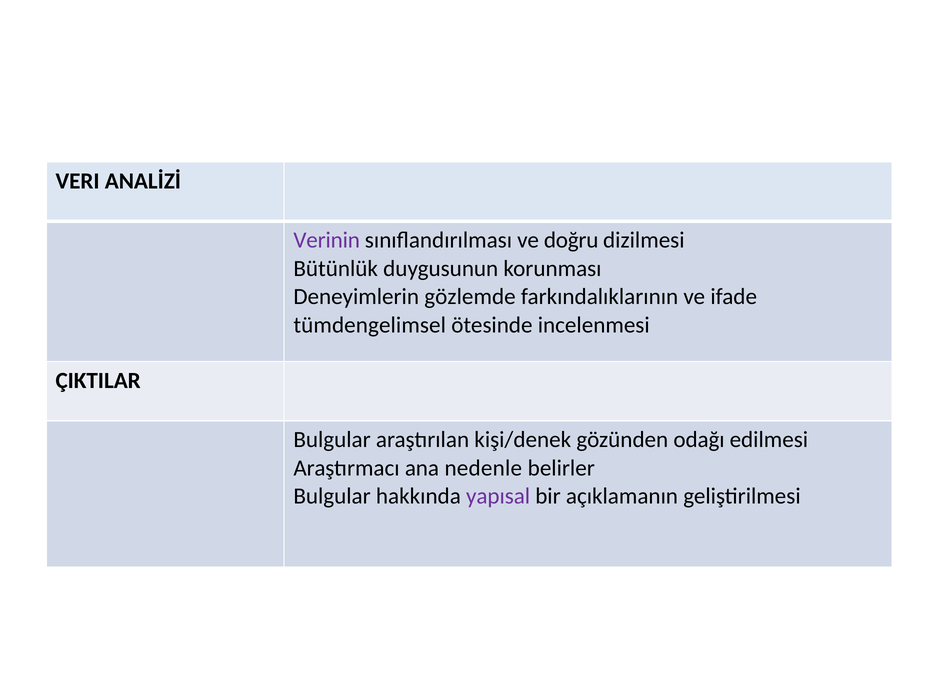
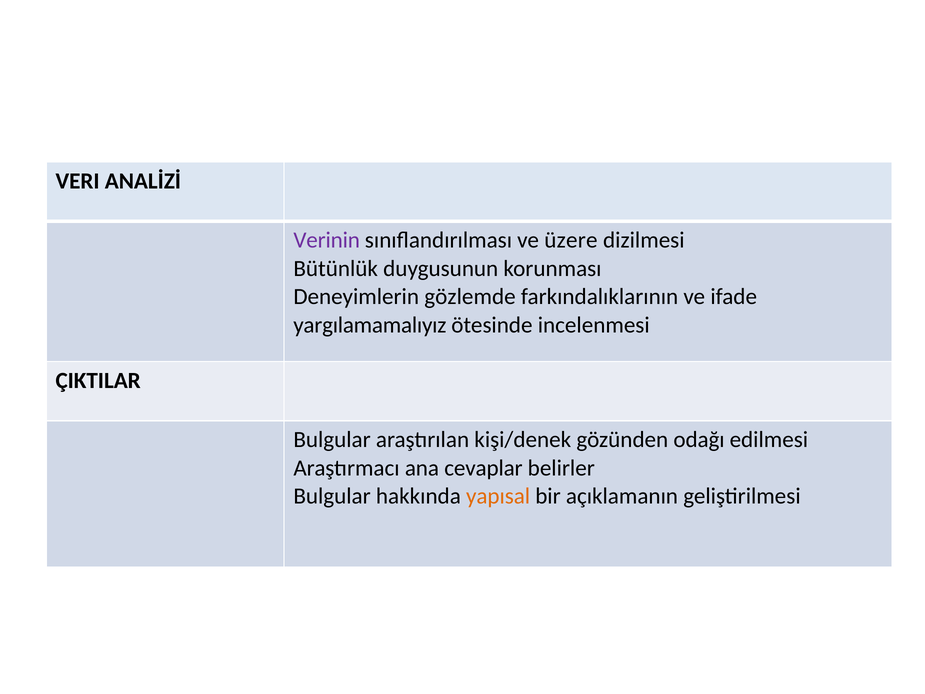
doğru: doğru -> üzere
tümdengelimsel: tümdengelimsel -> yargılamamalıyız
nedenle: nedenle -> cevaplar
yapısal colour: purple -> orange
